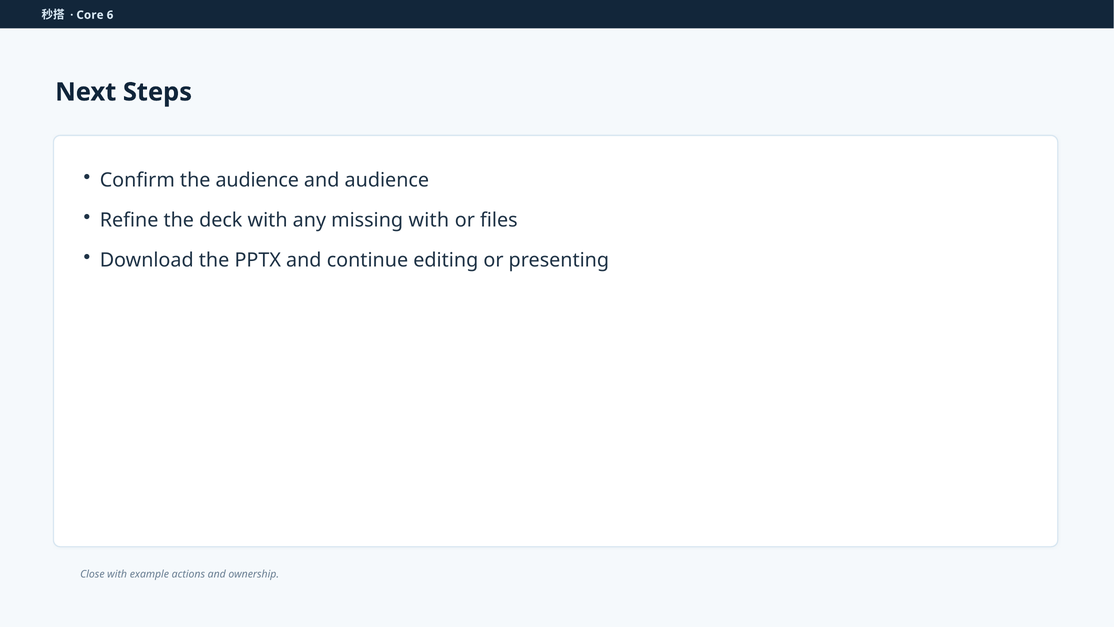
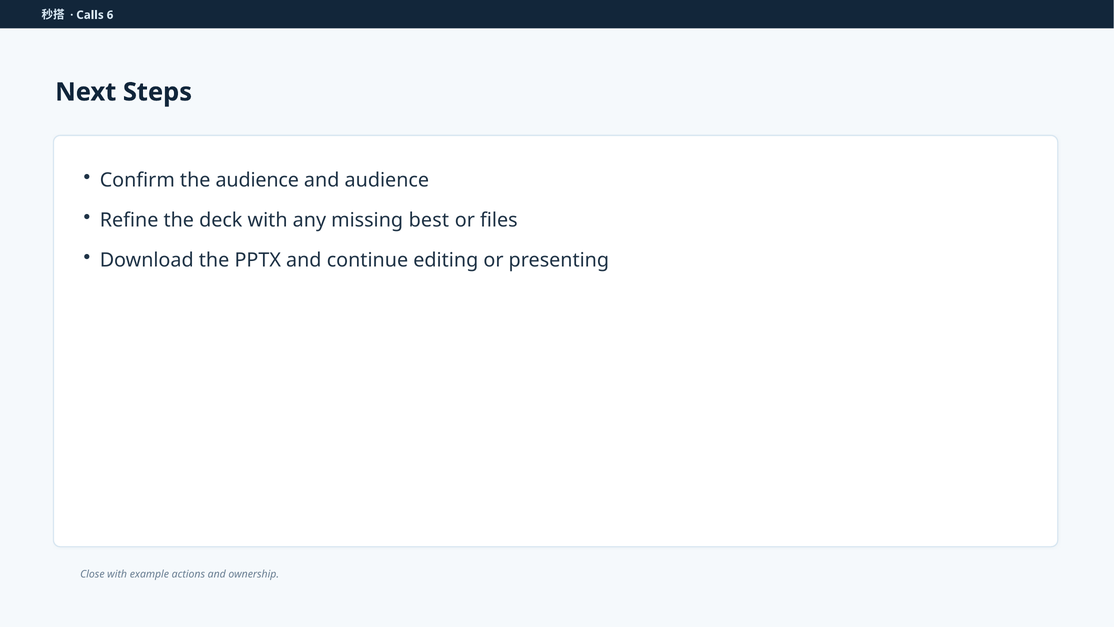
Core: Core -> Calls
missing with: with -> best
